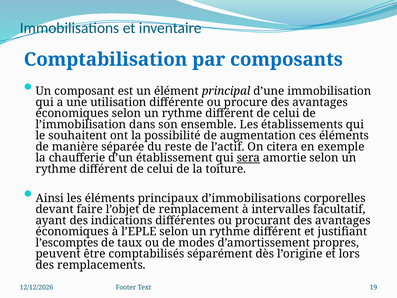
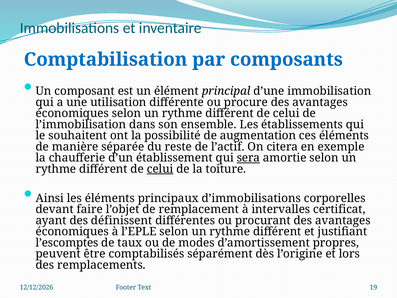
celui at (160, 169) underline: none -> present
facultatif: facultatif -> certificat
indications: indications -> définissent
